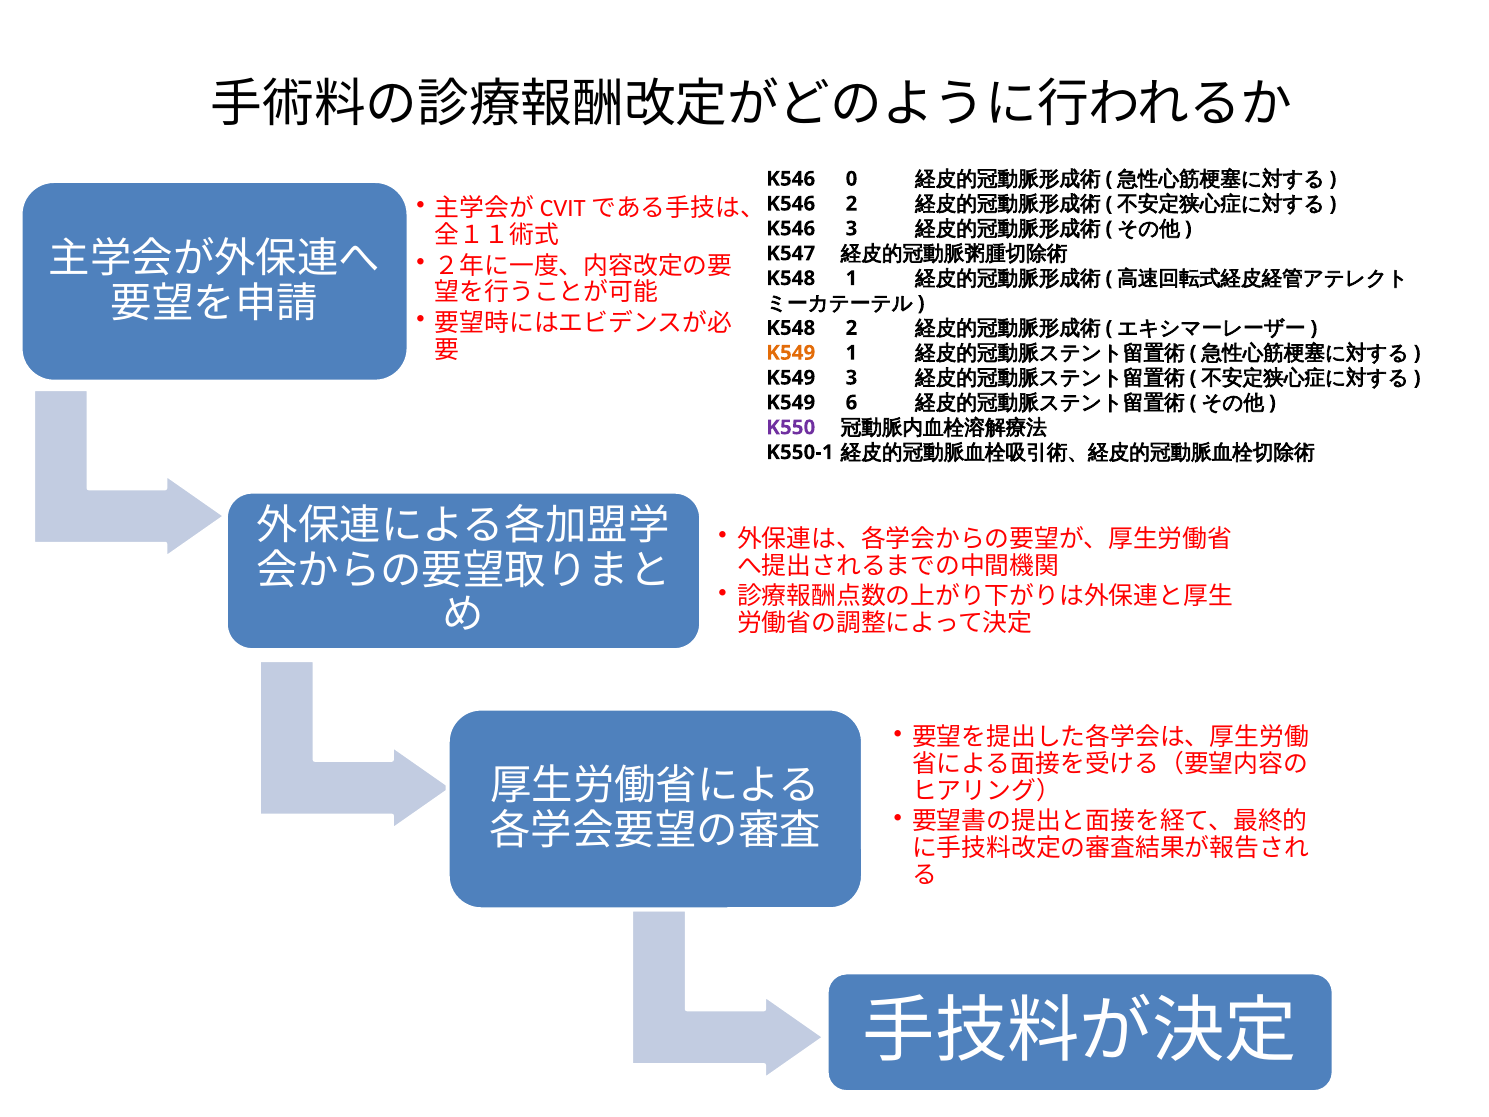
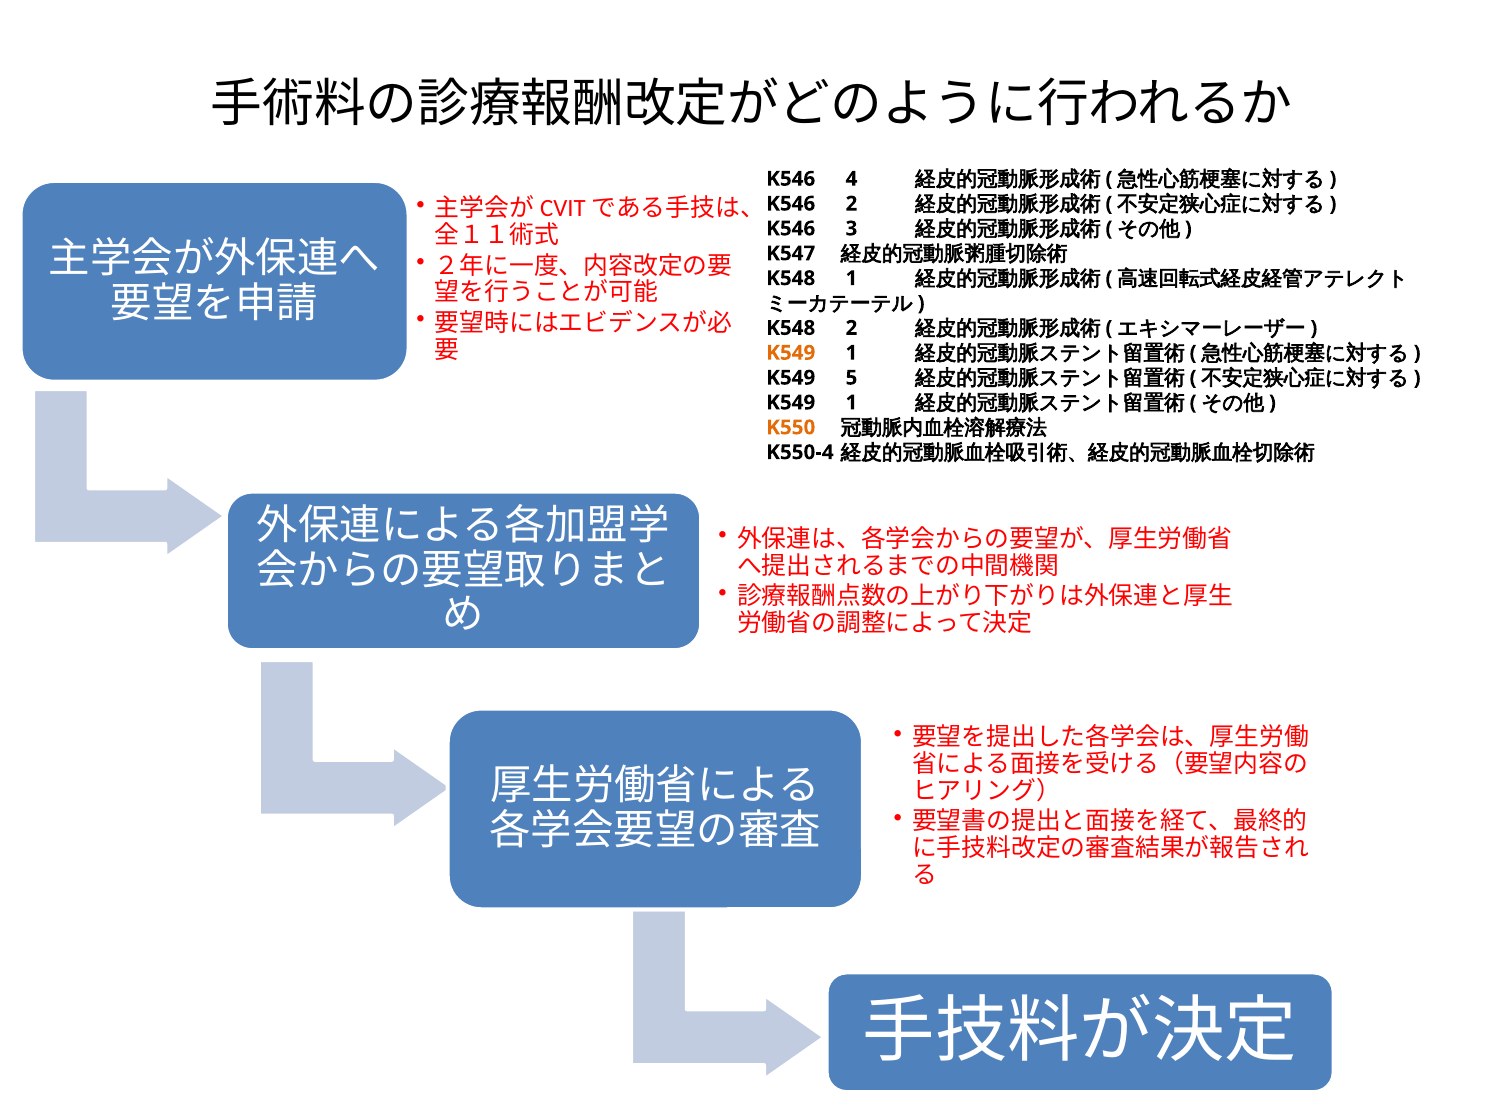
0: 0 -> 4
K549 3: 3 -> 5
6 at (851, 403): 6 -> 1
K550 colour: purple -> orange
K550-1: K550-1 -> K550-4
